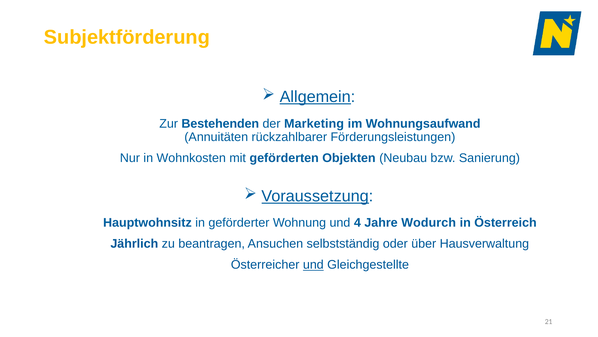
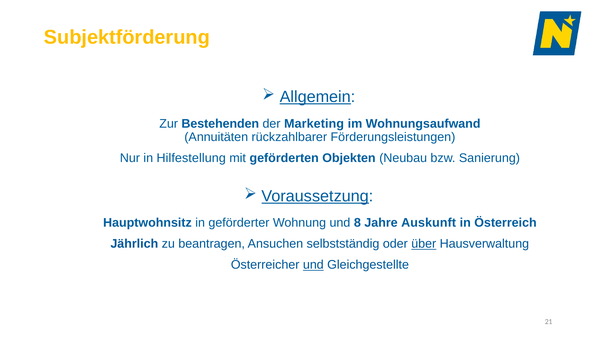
Wohnkosten: Wohnkosten -> Hilfestellung
4: 4 -> 8
Wodurch: Wodurch -> Auskunft
über underline: none -> present
